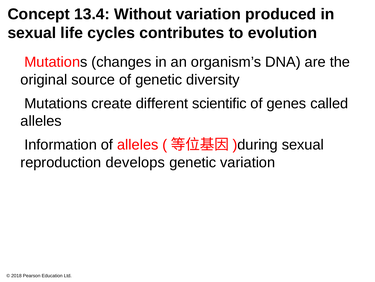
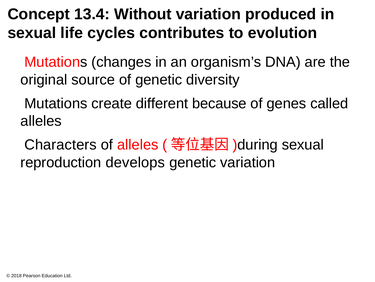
scientific: scientific -> because
Information: Information -> Characters
